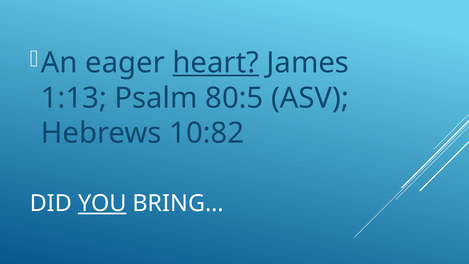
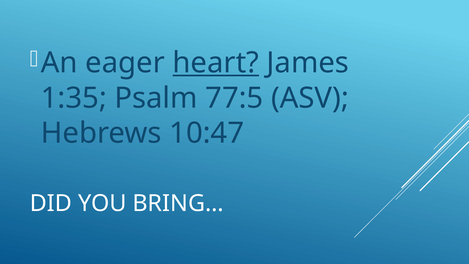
1:13: 1:13 -> 1:35
80:5: 80:5 -> 77:5
10:82: 10:82 -> 10:47
YOU underline: present -> none
